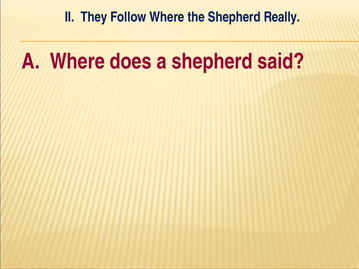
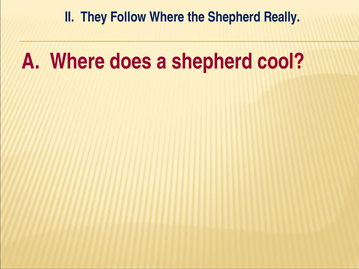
said: said -> cool
